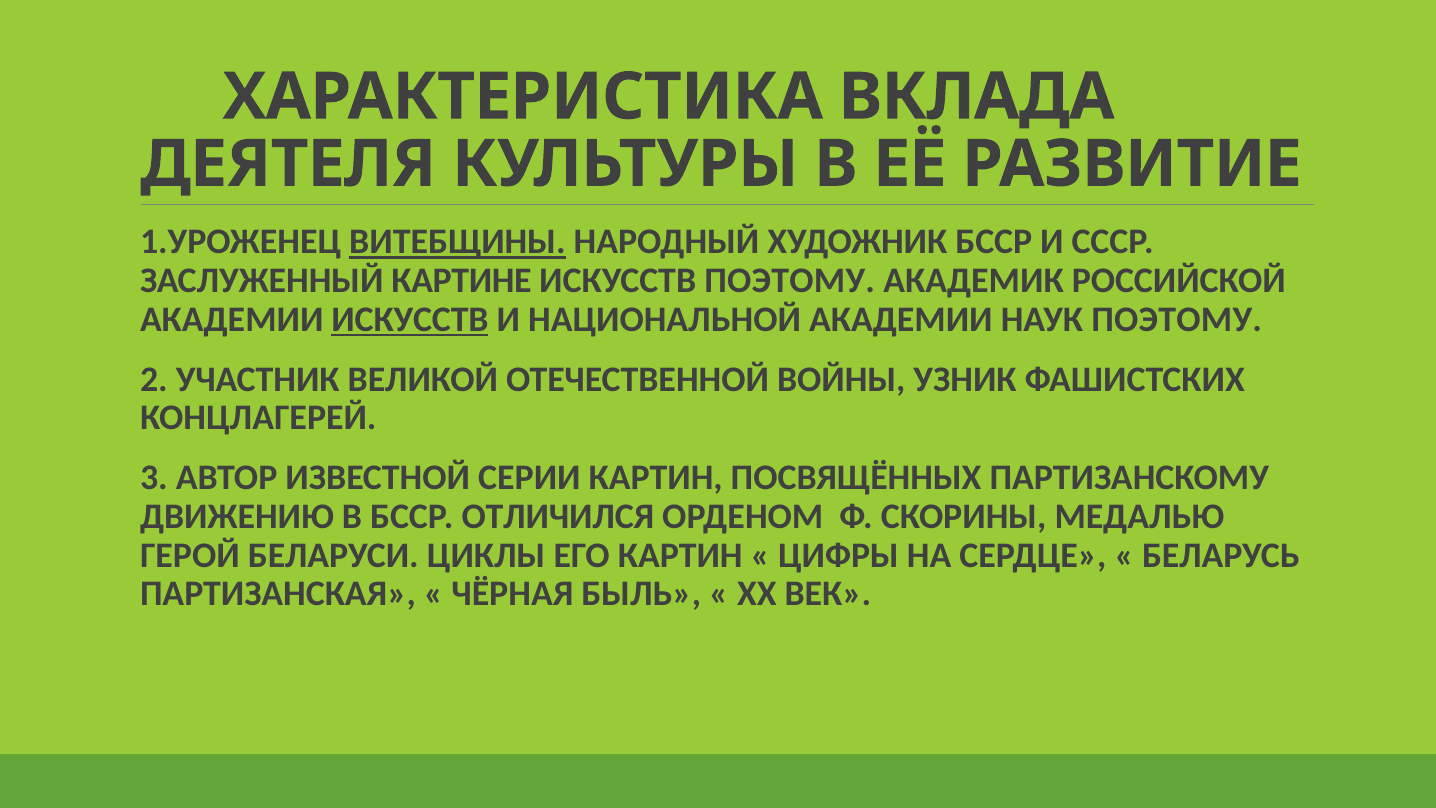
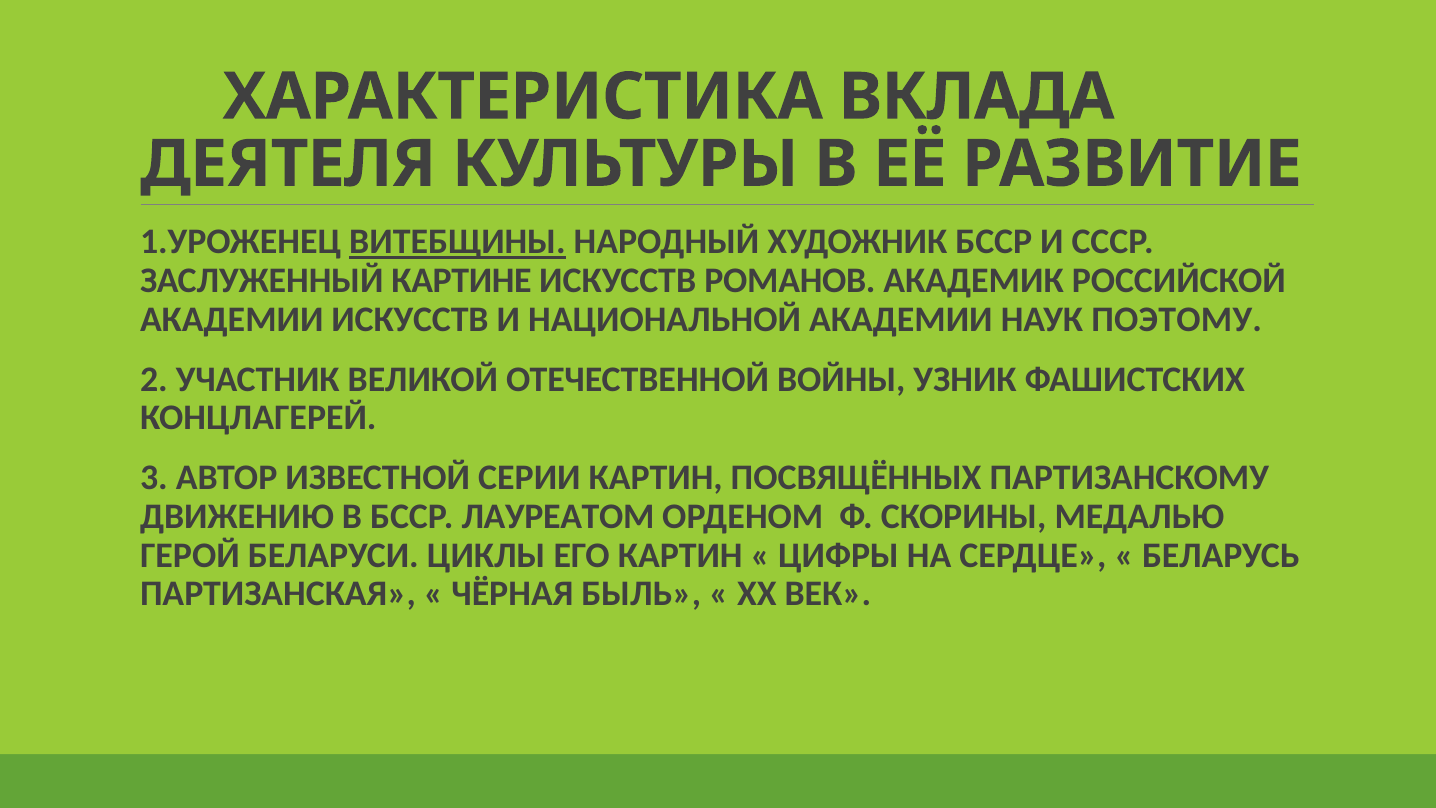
ИСКУССТВ ПОЭТОМУ: ПОЭТОМУ -> РОМАНОВ
ИСКУССТВ at (410, 319) underline: present -> none
ОТЛИЧИЛСЯ: ОТЛИЧИЛСЯ -> ЛАУРЕАТОМ
